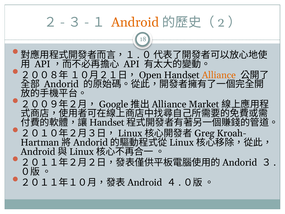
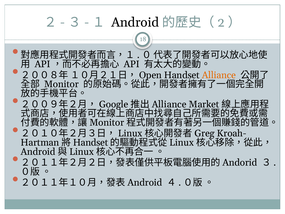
Android at (135, 22) colour: orange -> black
Andorid at (61, 84): Andorid -> Monitor
Handset at (107, 122): Handset -> Monitor
Andorid at (91, 142): Andorid -> Handset
